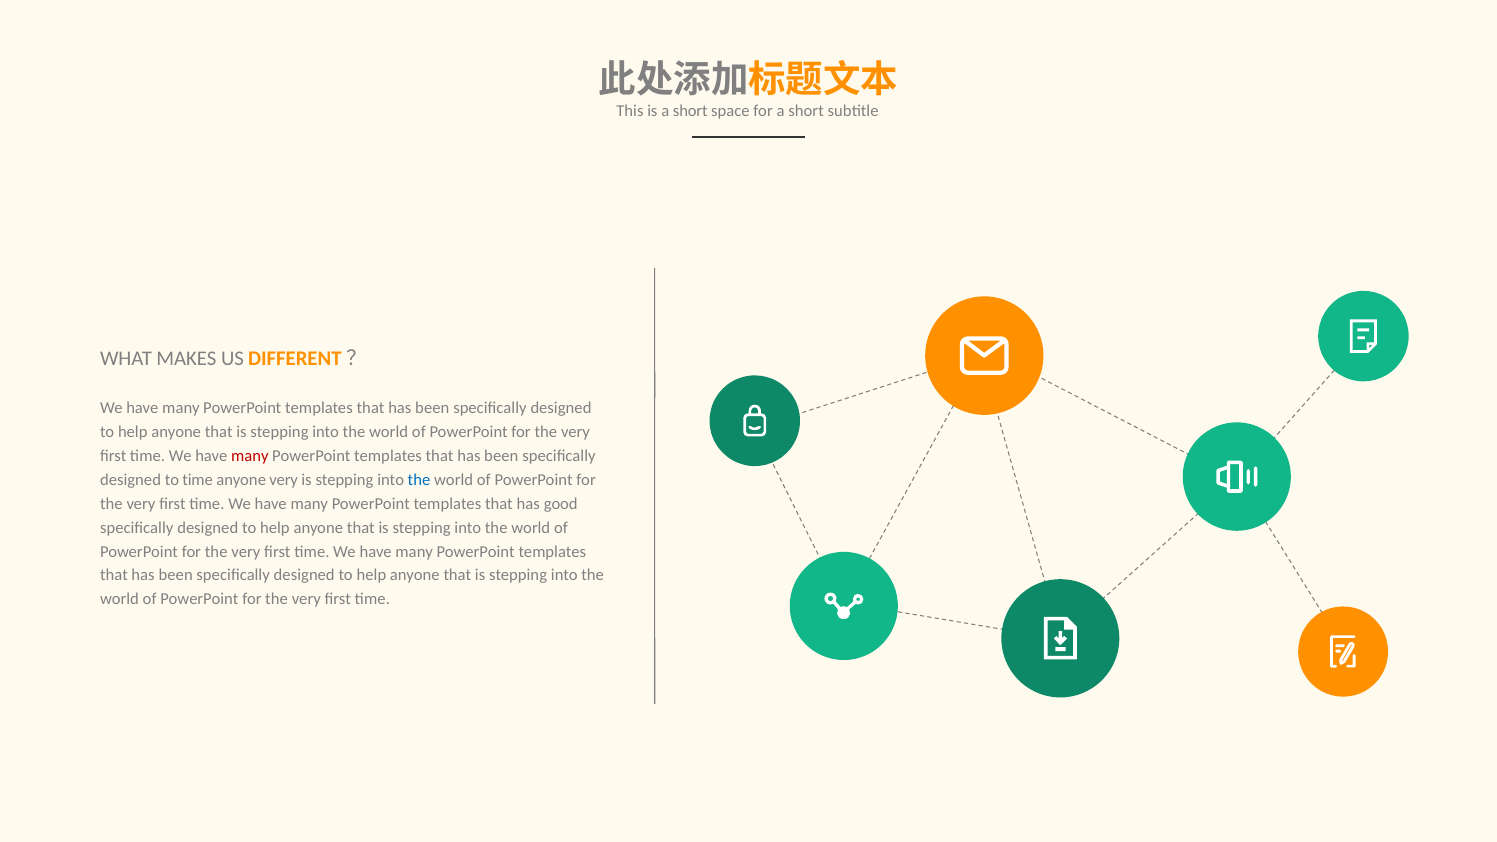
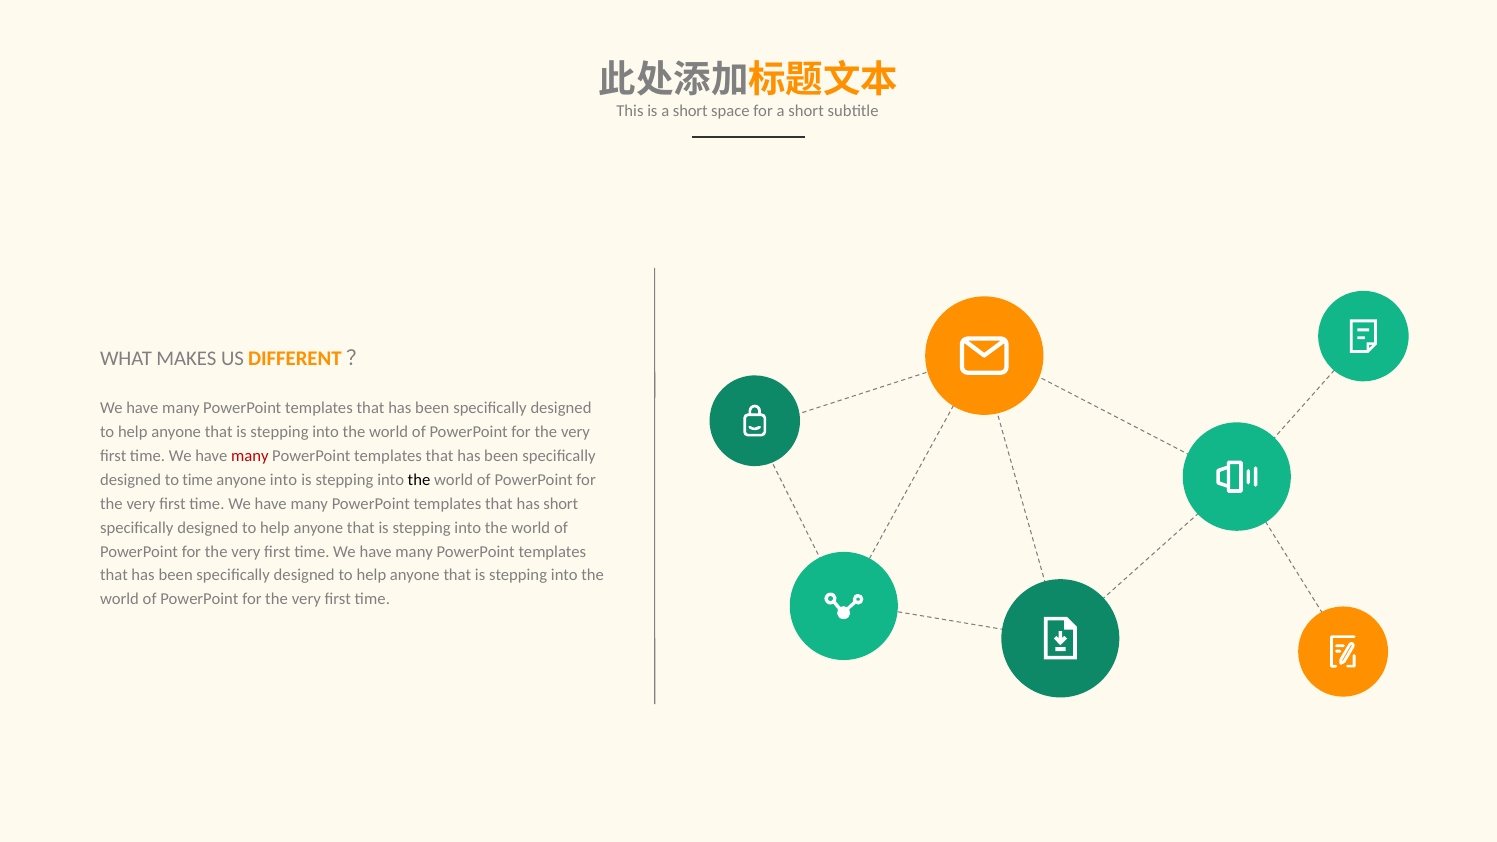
anyone very: very -> into
the at (419, 480) colour: blue -> black
has good: good -> short
